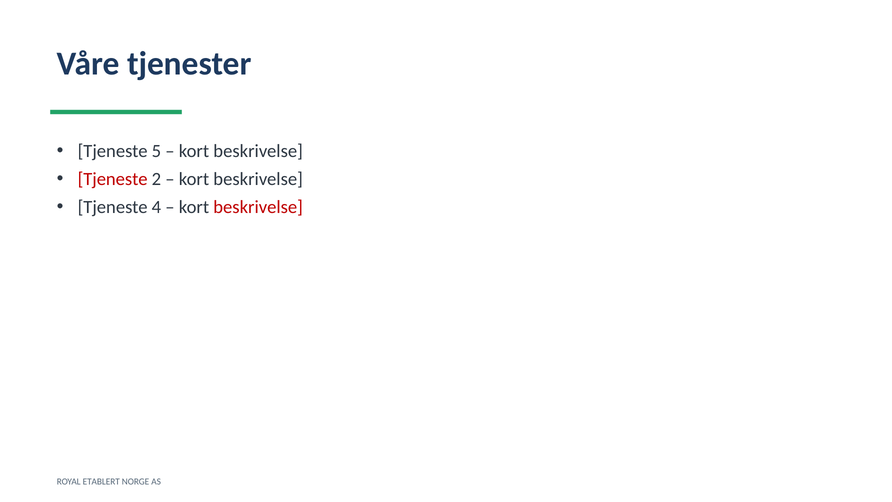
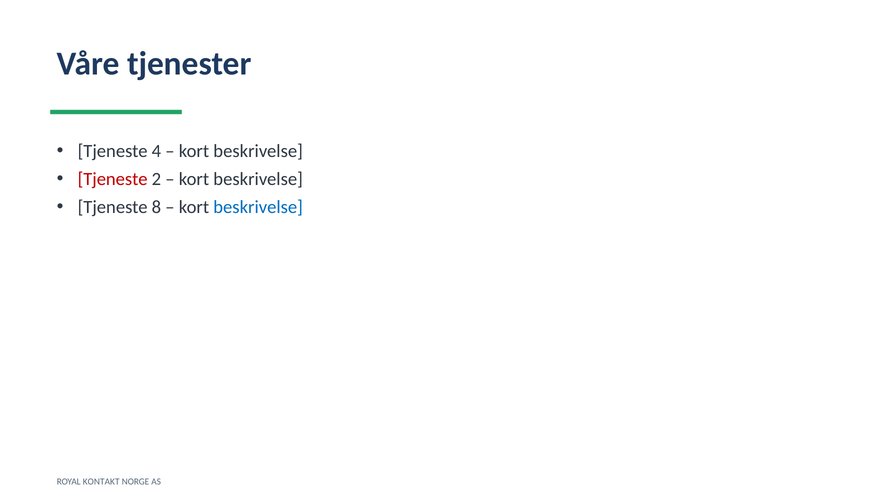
5: 5 -> 4
4: 4 -> 8
beskrivelse at (258, 207) colour: red -> blue
ETABLERT: ETABLERT -> KONTAKT
